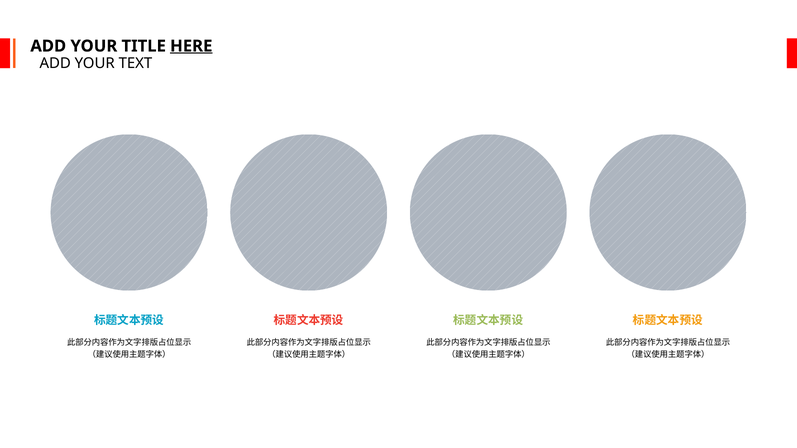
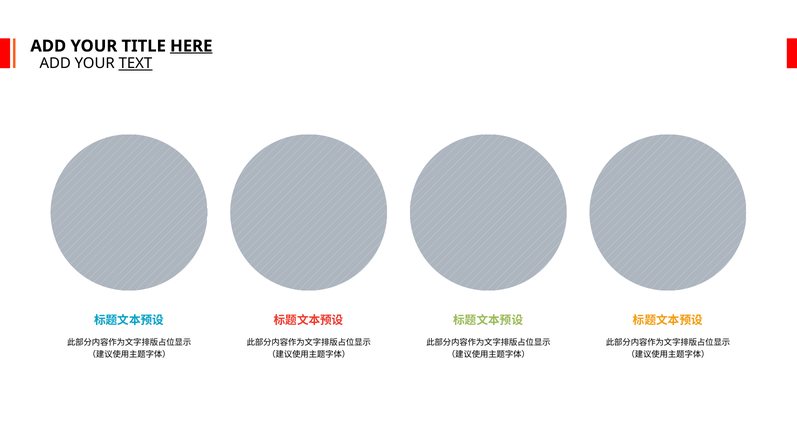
TEXT underline: none -> present
